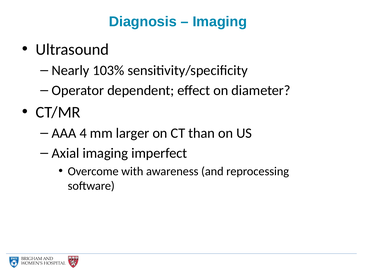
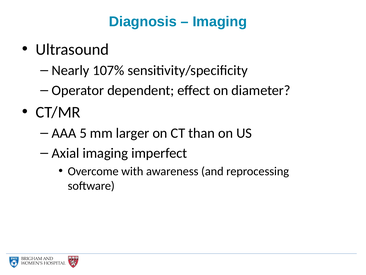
103%: 103% -> 107%
4: 4 -> 5
